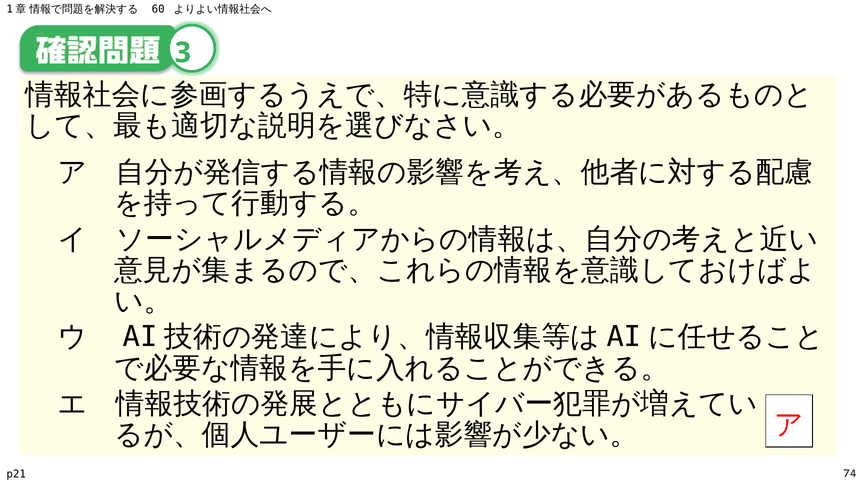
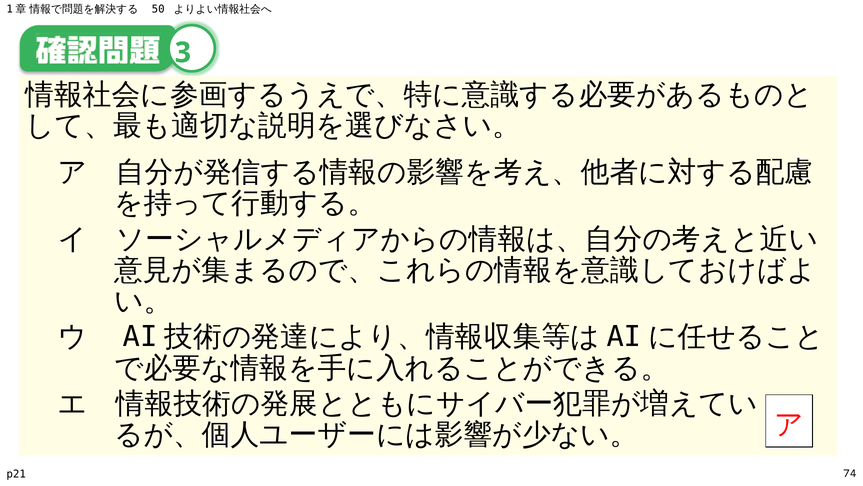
60: 60 -> 50
